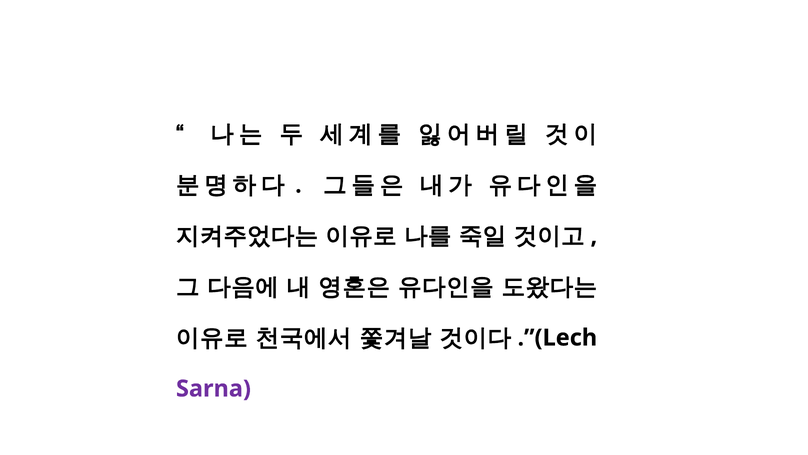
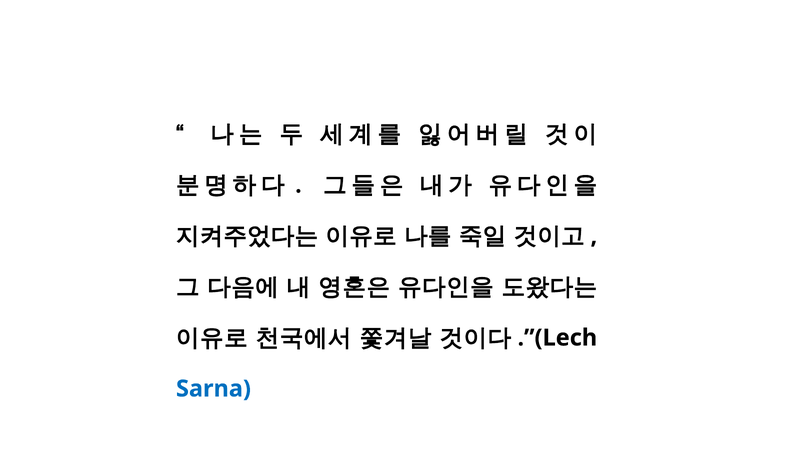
Sarna colour: purple -> blue
